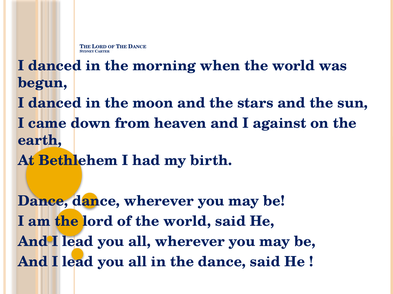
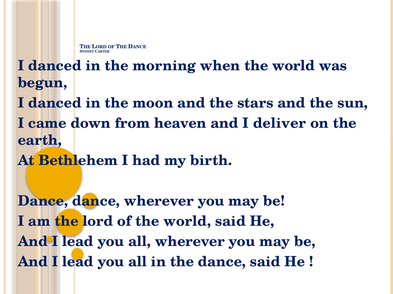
against: against -> deliver
